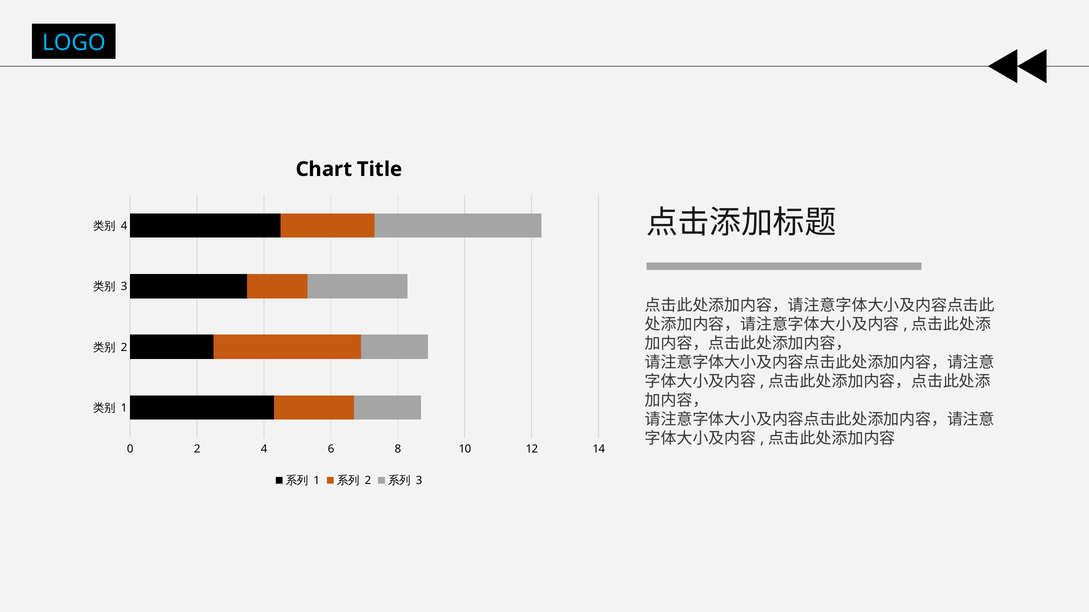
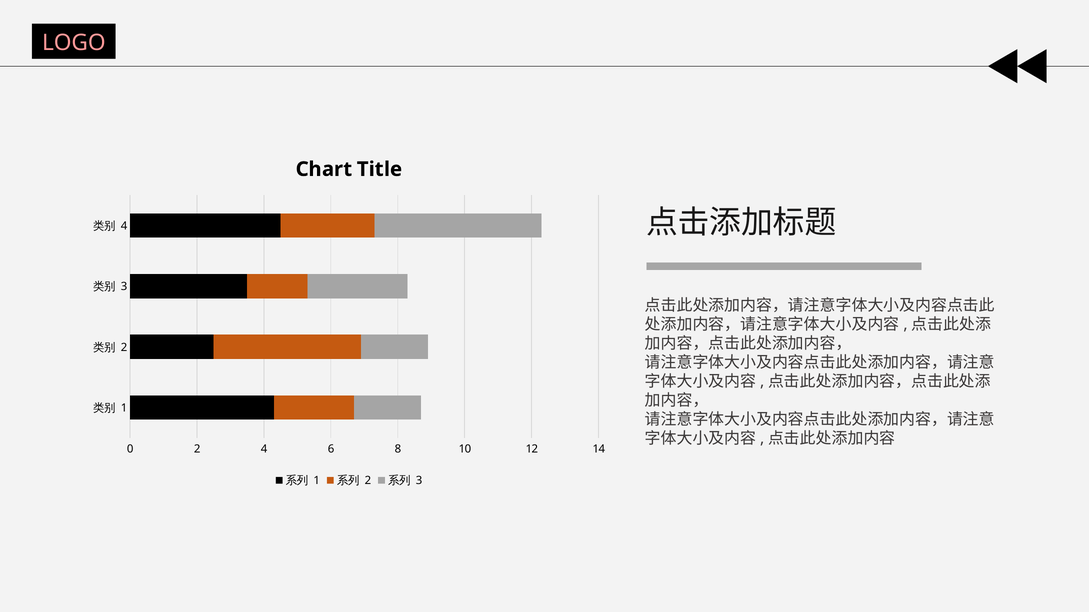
LOGO colour: light blue -> pink
